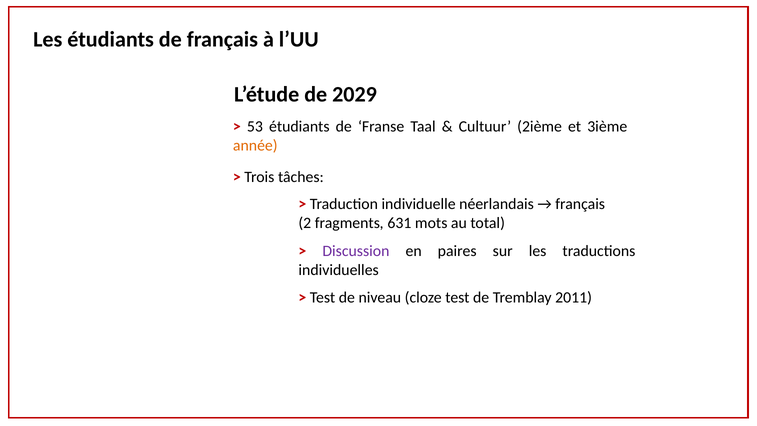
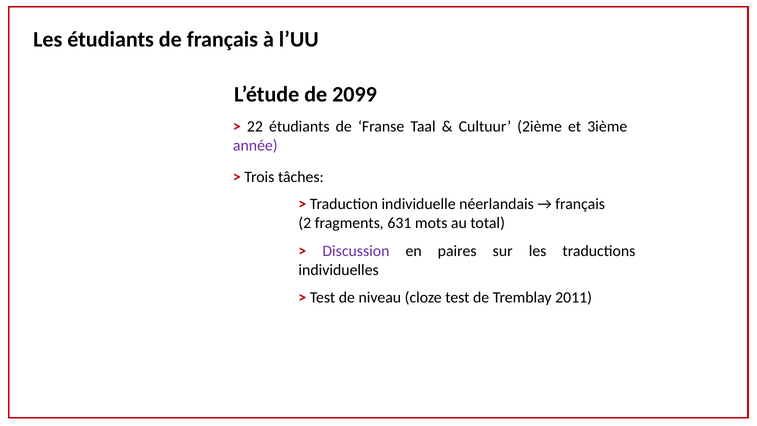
2029: 2029 -> 2099
53: 53 -> 22
année colour: orange -> purple
